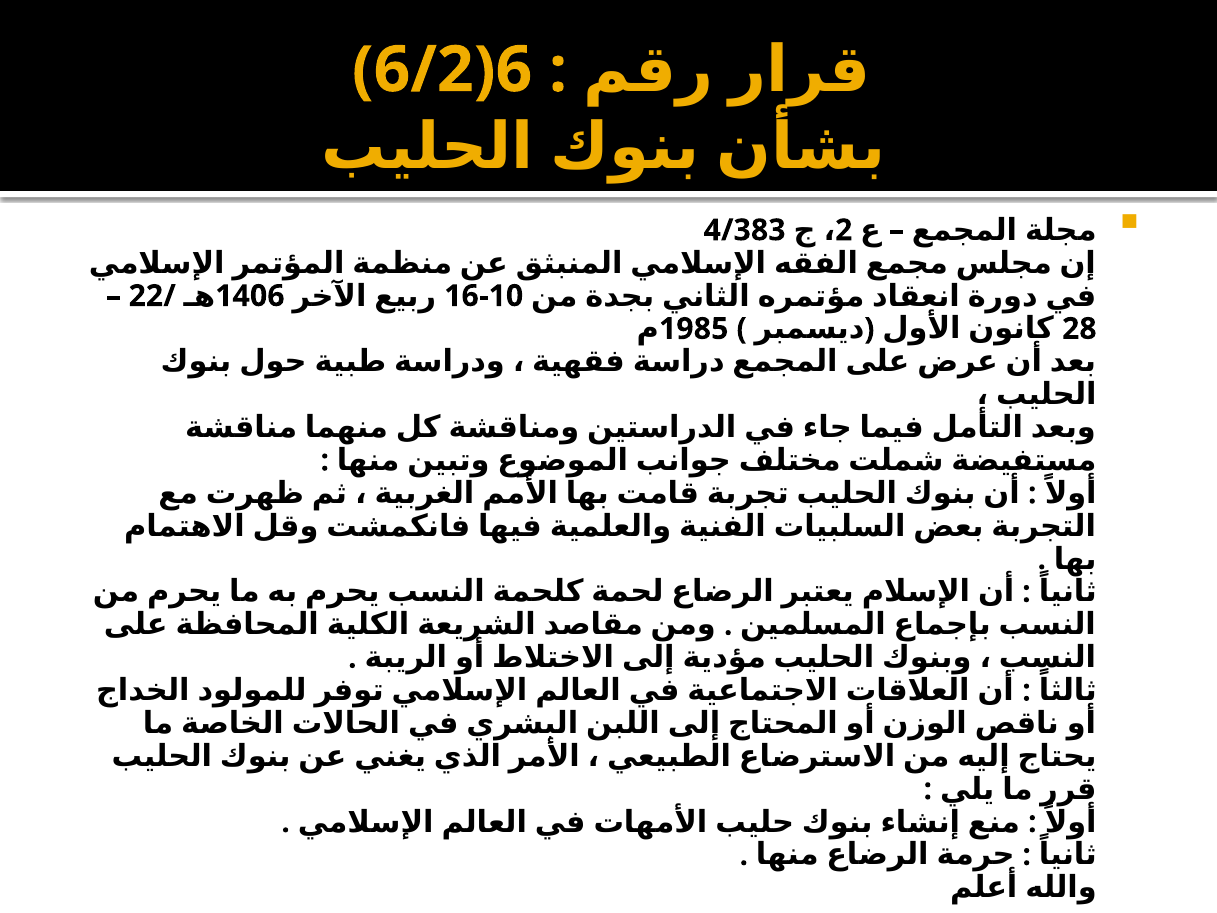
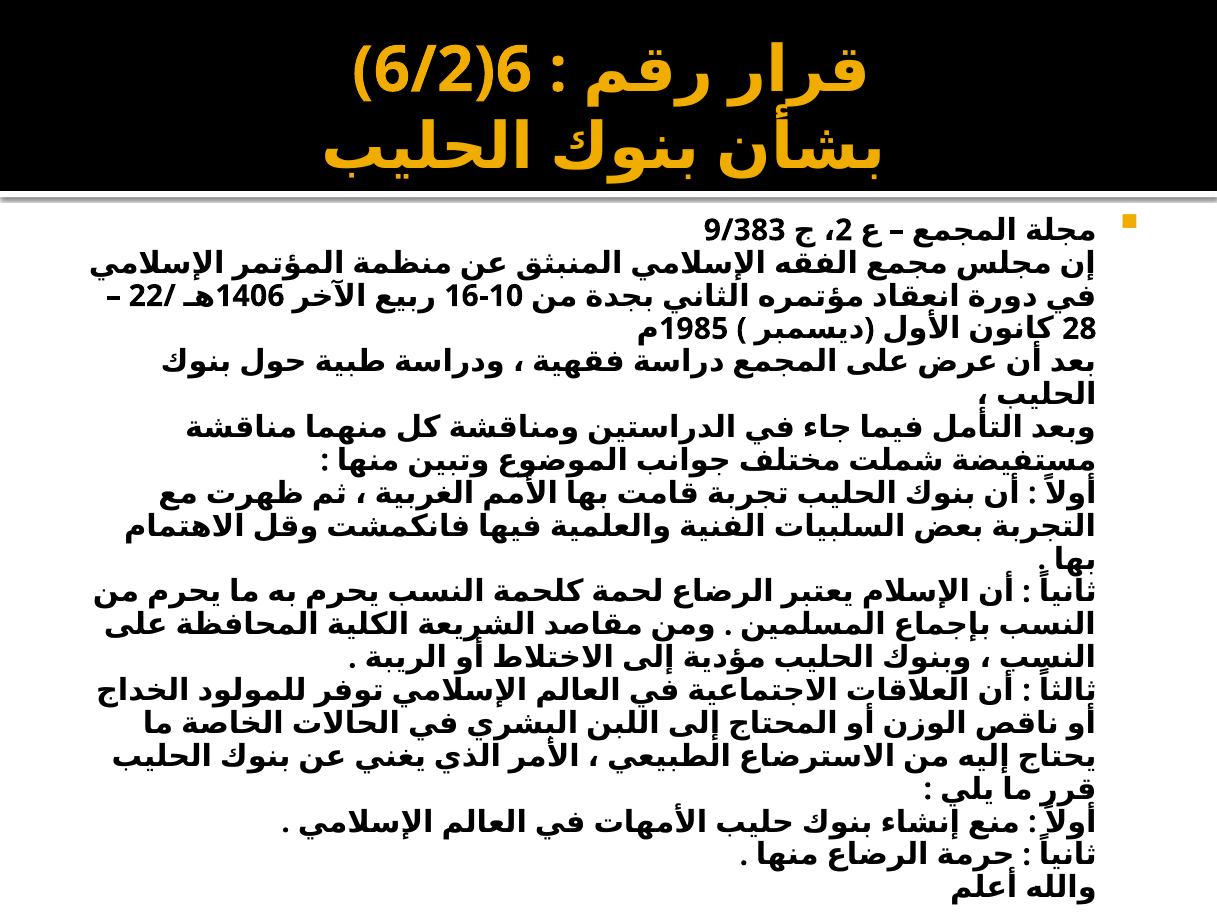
4/383: 4/383 -> 9/383
